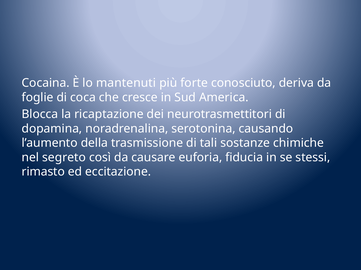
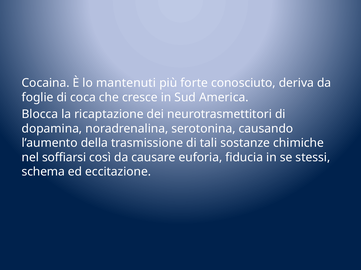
segreto: segreto -> soffiarsi
rimasto: rimasto -> schema
